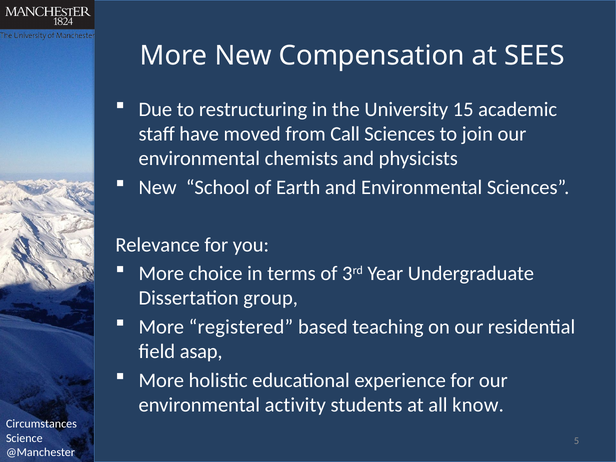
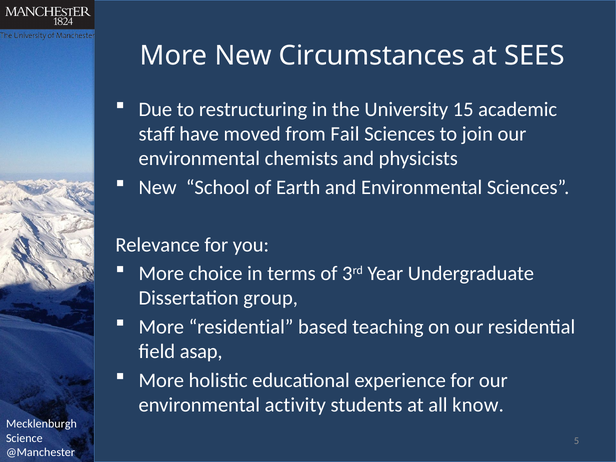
Compensation: Compensation -> Circumstances
Call: Call -> Fail
More registered: registered -> residential
Circumstances: Circumstances -> Mecklenburgh
